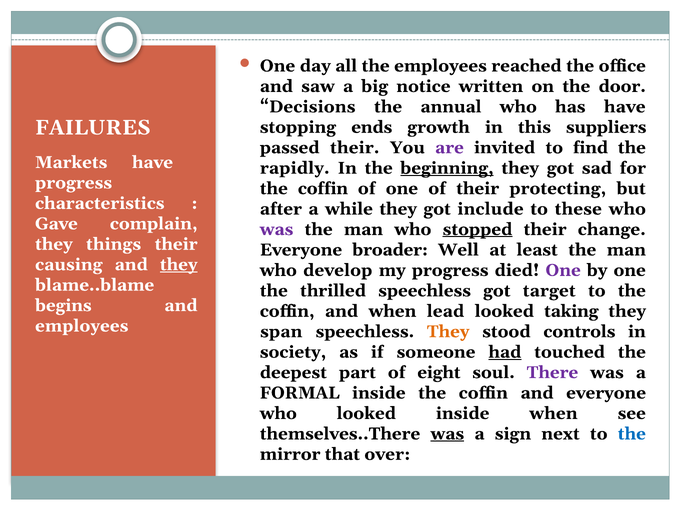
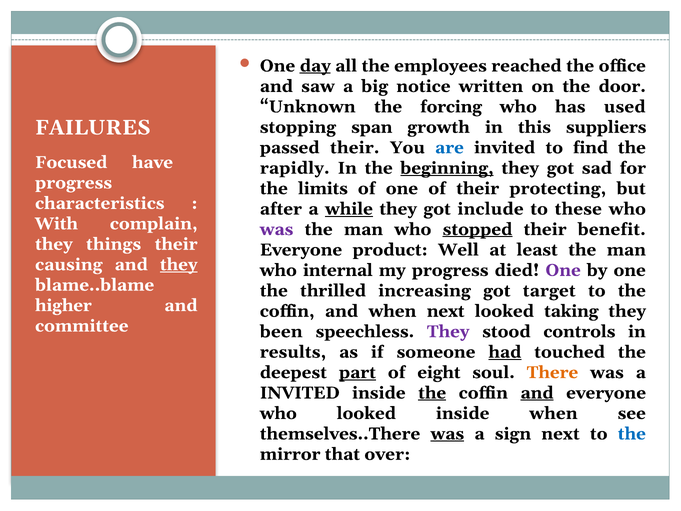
day underline: none -> present
Decisions: Decisions -> Unknown
annual: annual -> forcing
has have: have -> used
ends: ends -> span
are colour: purple -> blue
Markets: Markets -> Focused
coffin at (323, 188): coffin -> limits
while underline: none -> present
Gave: Gave -> With
change: change -> benefit
broader: broader -> product
develop: develop -> internal
thrilled speechless: speechless -> increasing
begins: begins -> higher
when lead: lead -> next
employees at (82, 326): employees -> committee
span: span -> been
They at (448, 331) colour: orange -> purple
society: society -> results
part underline: none -> present
There colour: purple -> orange
FORMAL at (300, 393): FORMAL -> INVITED
the at (432, 393) underline: none -> present
and at (537, 393) underline: none -> present
